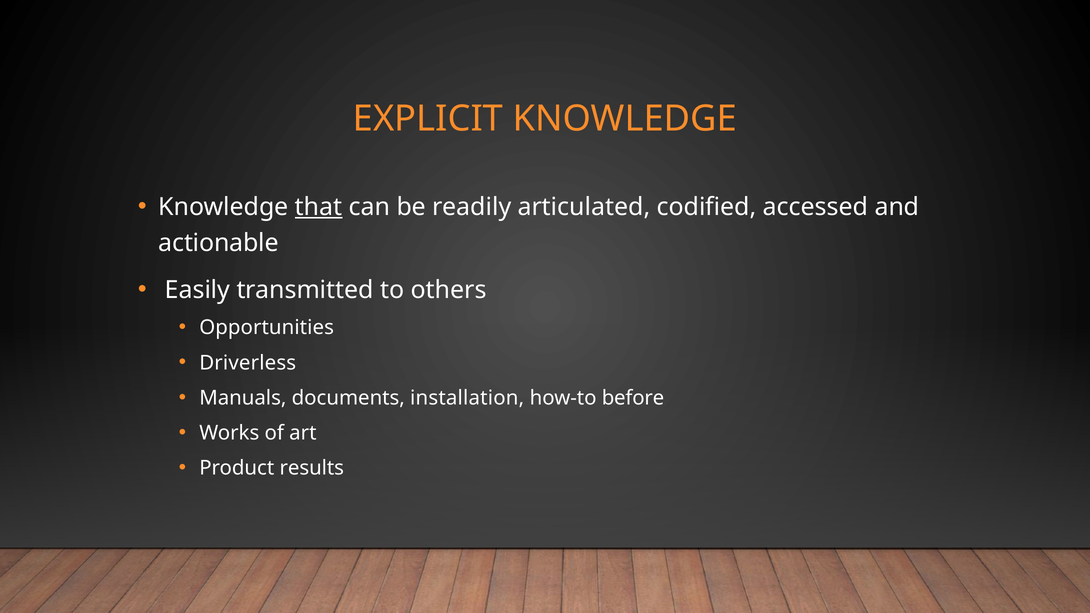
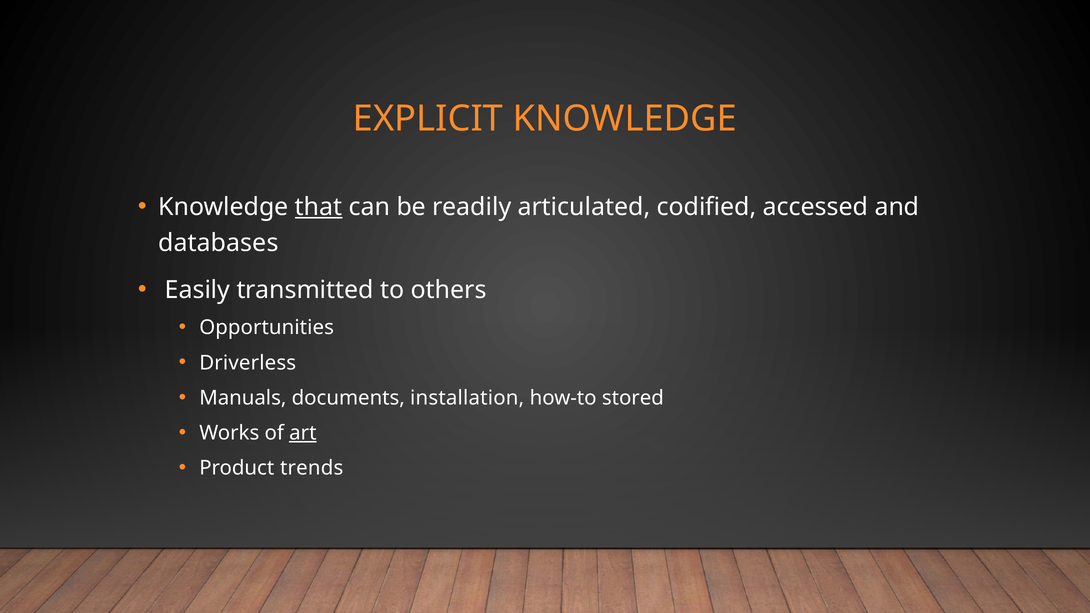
actionable: actionable -> databases
before: before -> stored
art underline: none -> present
results: results -> trends
